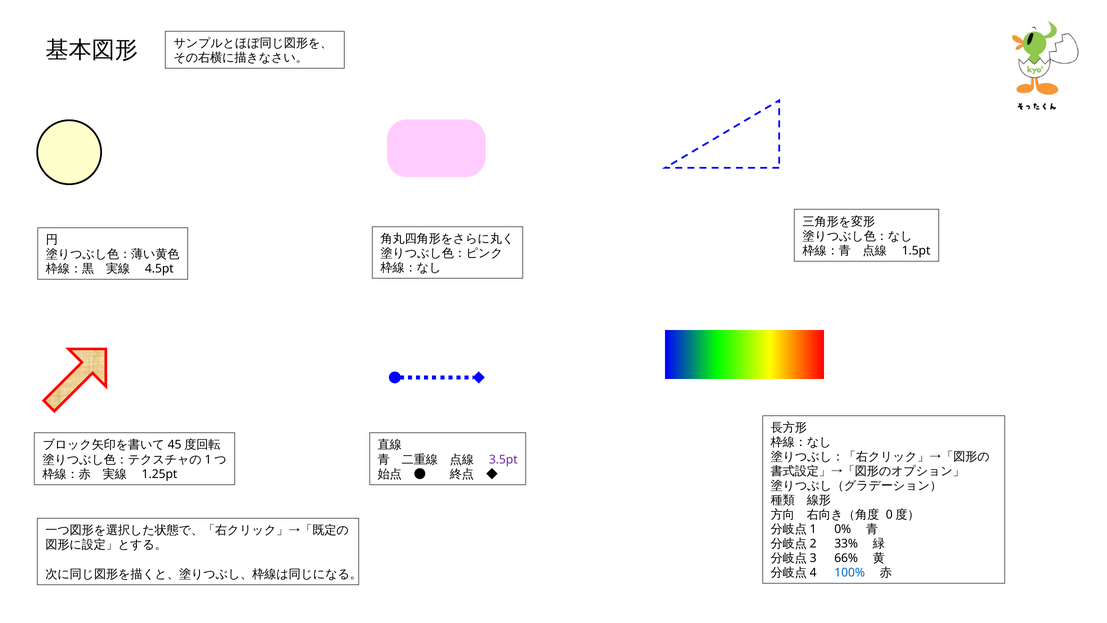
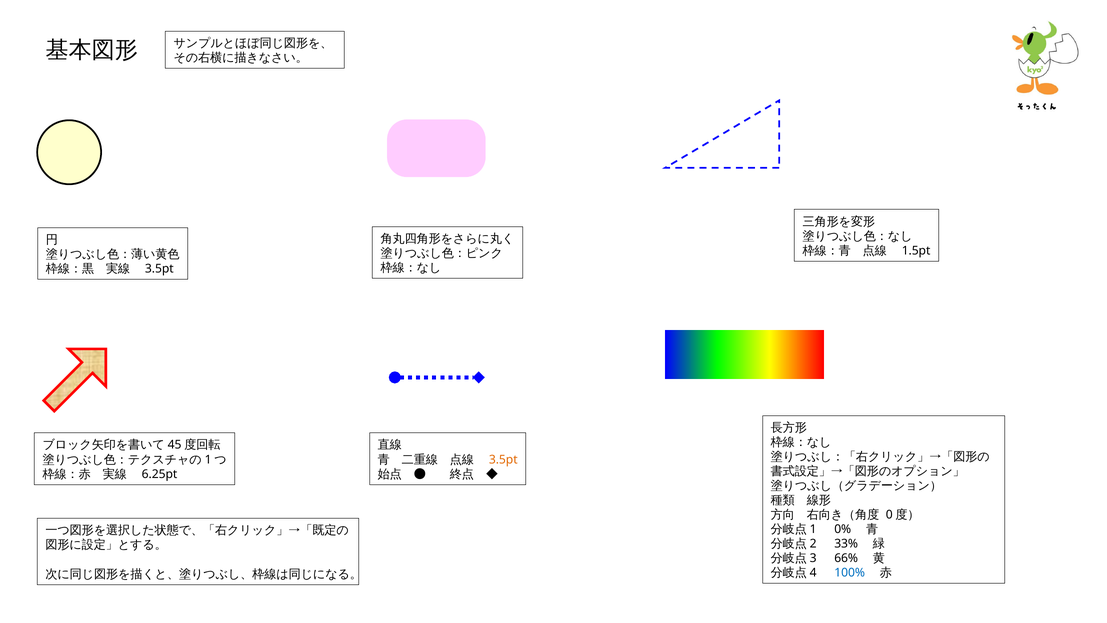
4.5pt at (159, 269): 4.5pt -> 3.5pt
3.5pt at (503, 459) colour: purple -> orange
1.25pt: 1.25pt -> 6.25pt
